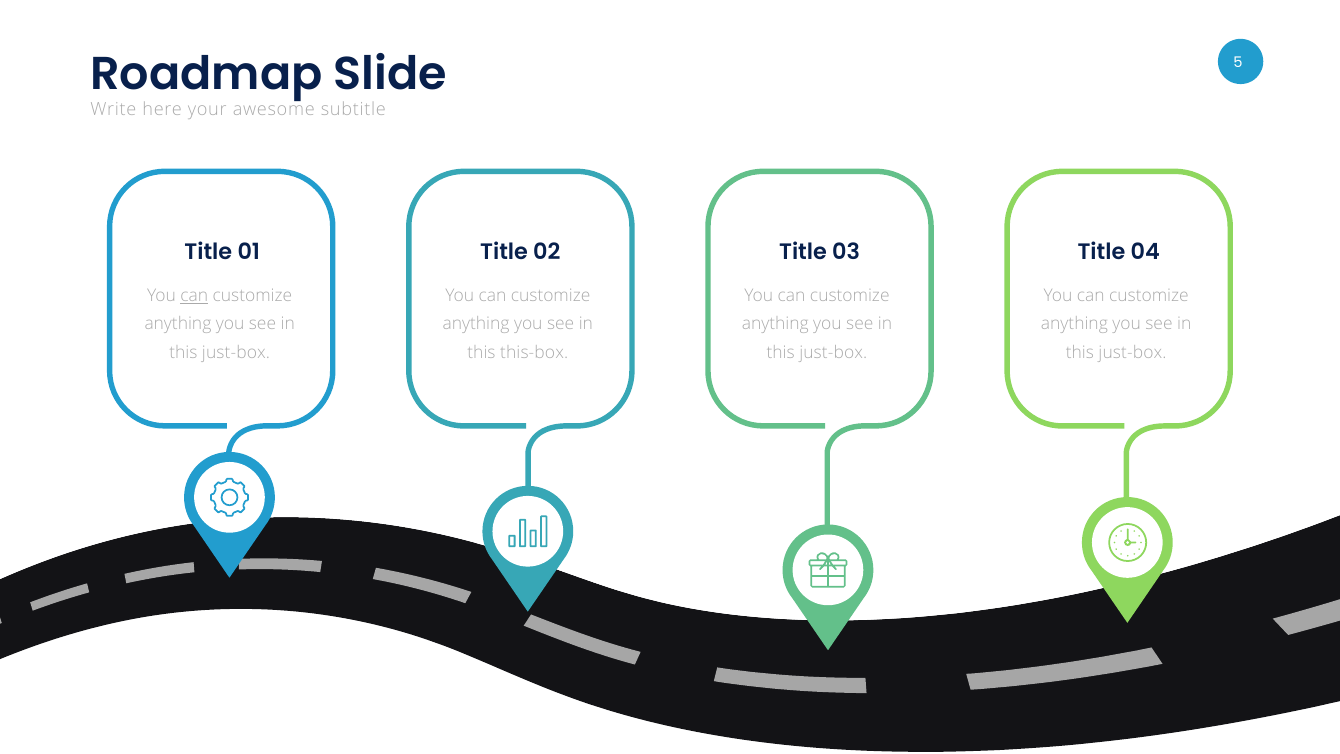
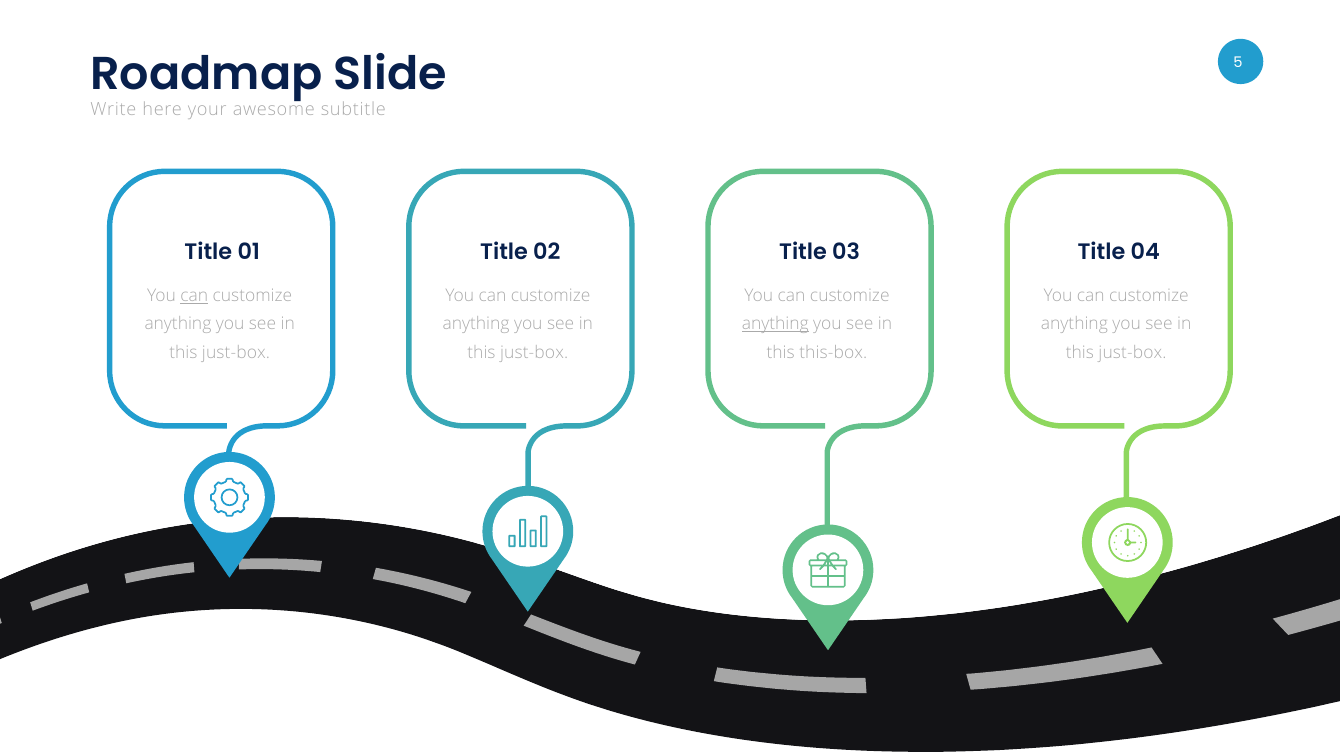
anything at (775, 324) underline: none -> present
this-box at (534, 353): this-box -> just-box
just-box at (833, 353): just-box -> this-box
